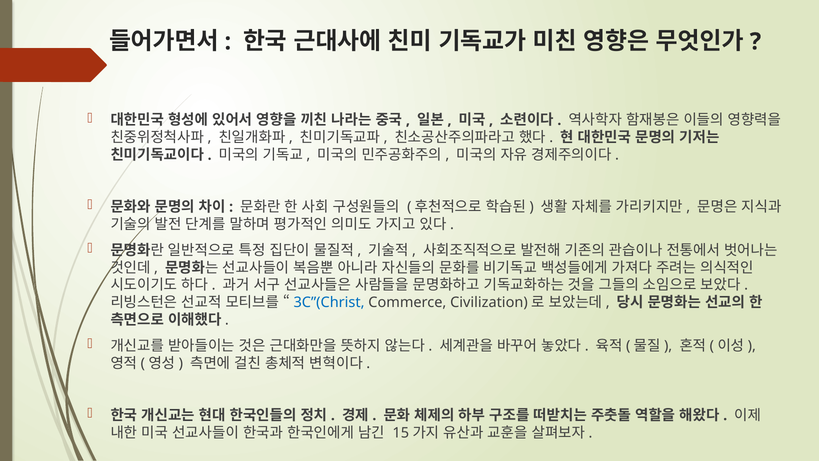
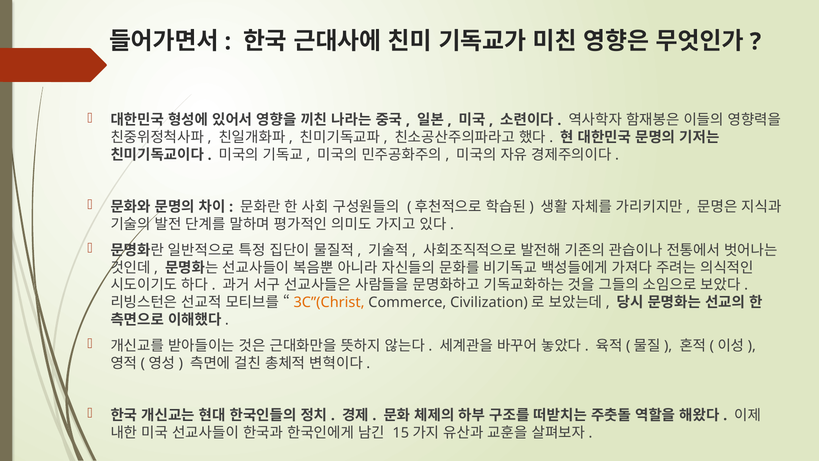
3C”(Christ colour: blue -> orange
